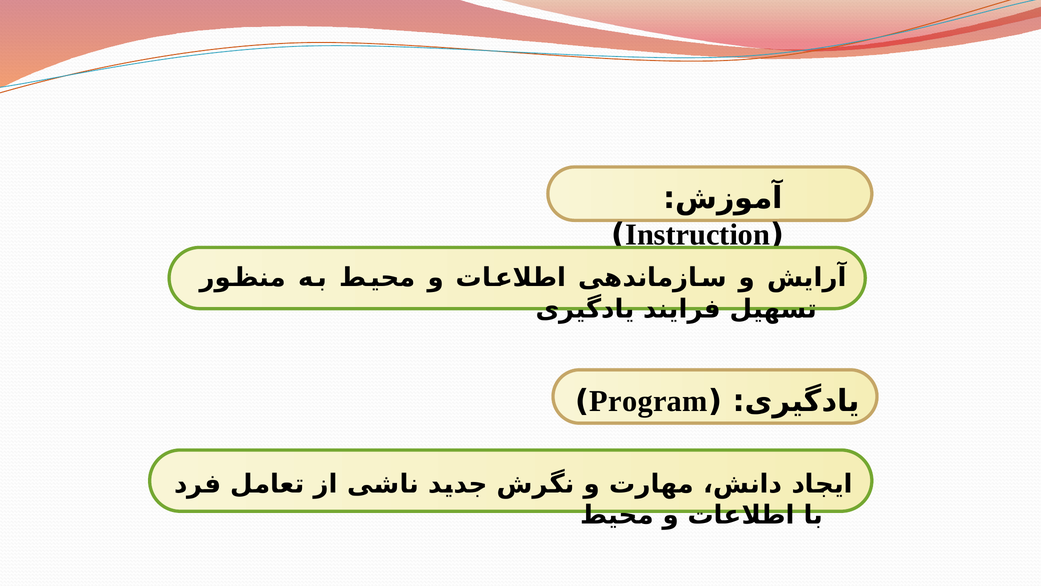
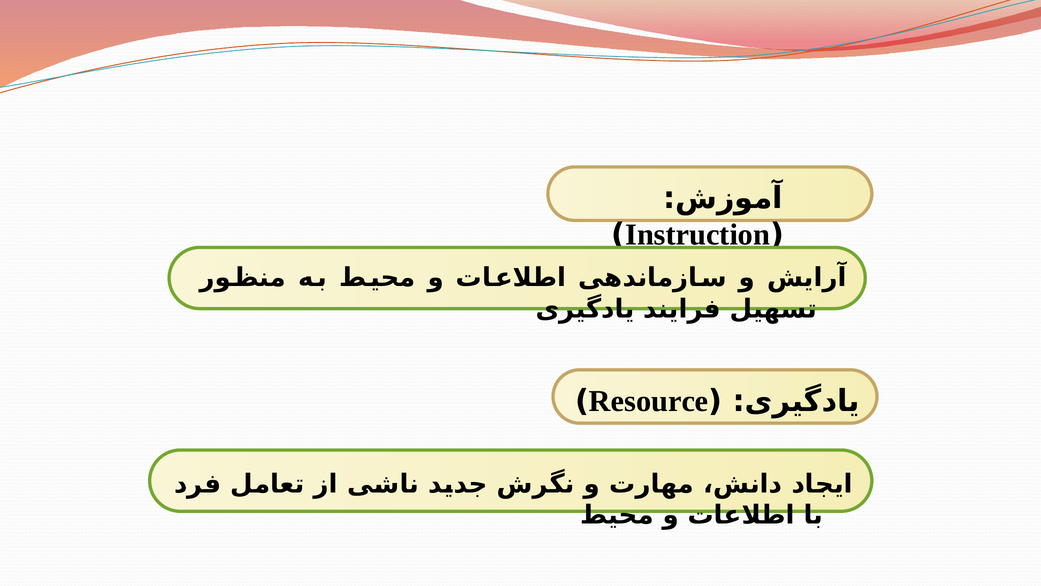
Program: Program -> Resource
